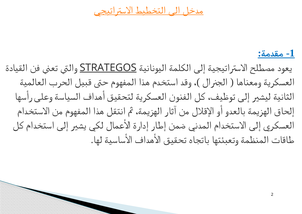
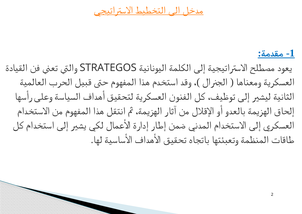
STRATEGOS underline: present -> none
